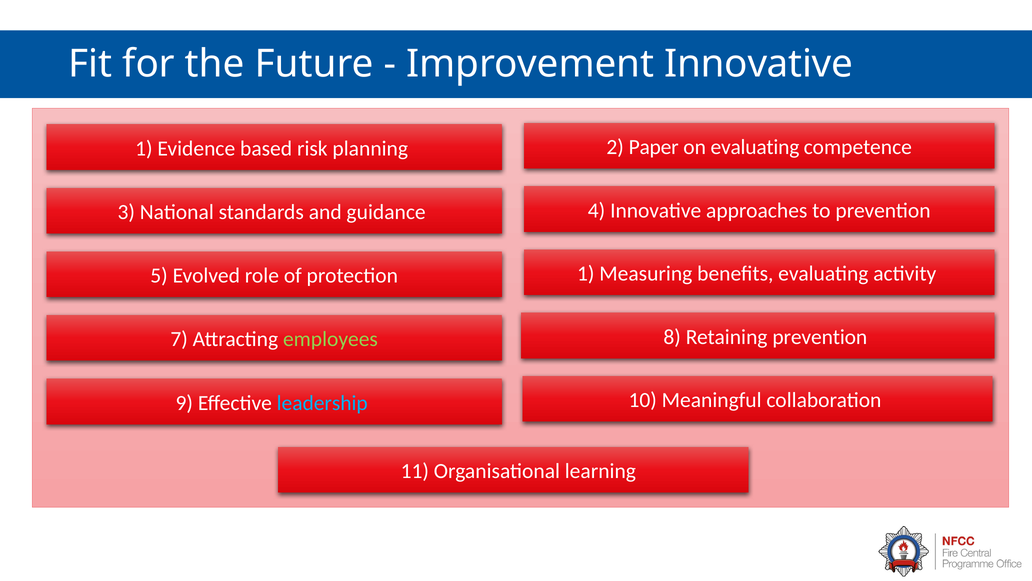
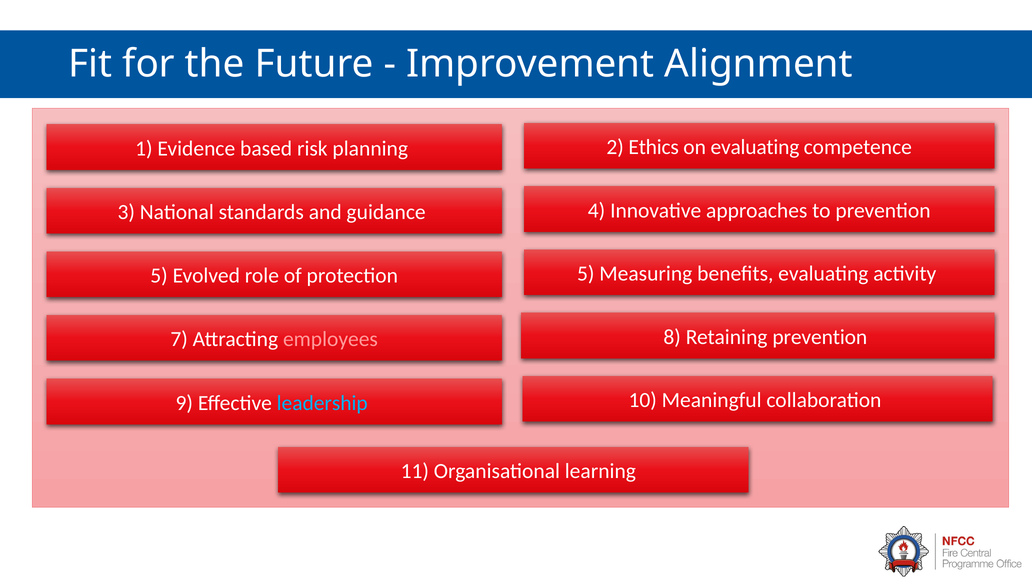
Improvement Innovative: Innovative -> Alignment
Paper: Paper -> Ethics
protection 1: 1 -> 5
employees colour: light green -> pink
